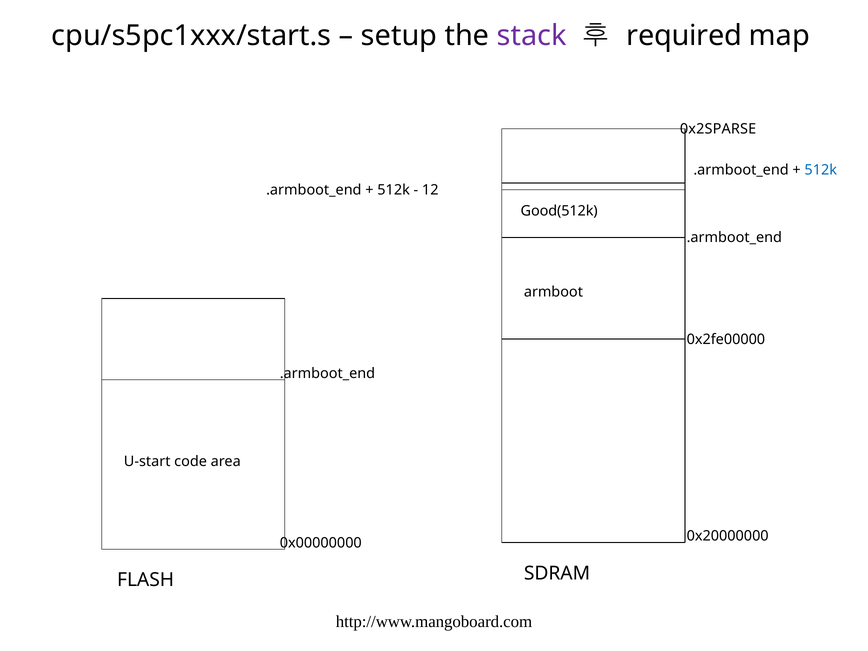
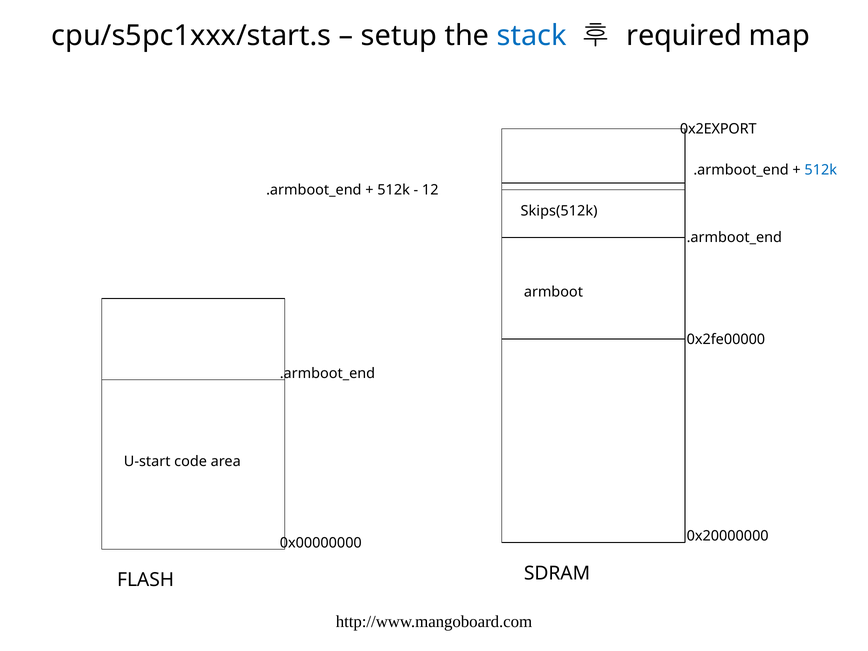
stack colour: purple -> blue
0x2SPARSE: 0x2SPARSE -> 0x2EXPORT
Good(512k: Good(512k -> Skips(512k
